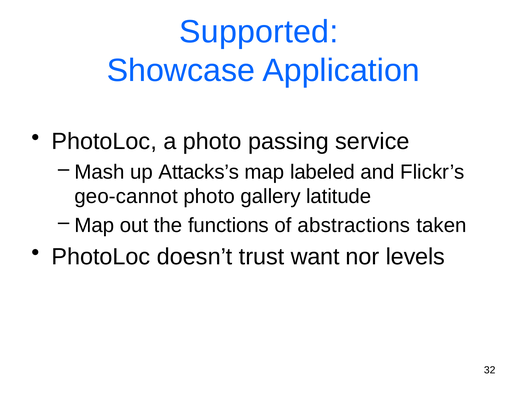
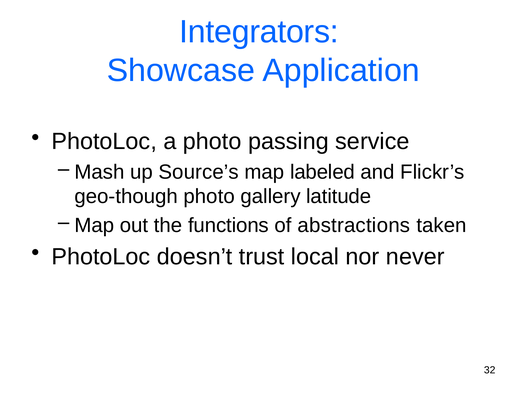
Supported: Supported -> Integrators
Attacks’s: Attacks’s -> Source’s
geo-cannot: geo-cannot -> geo-though
want: want -> local
levels: levels -> never
